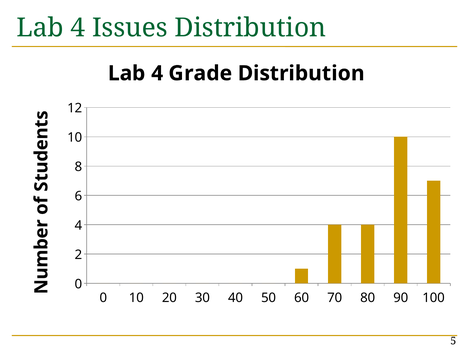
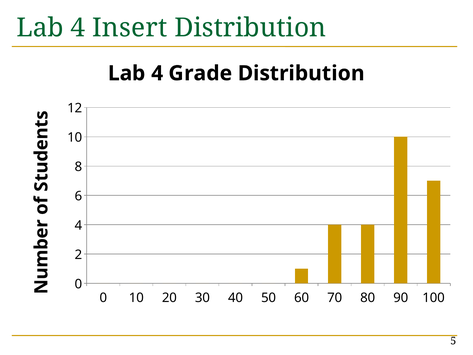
Issues: Issues -> Insert
